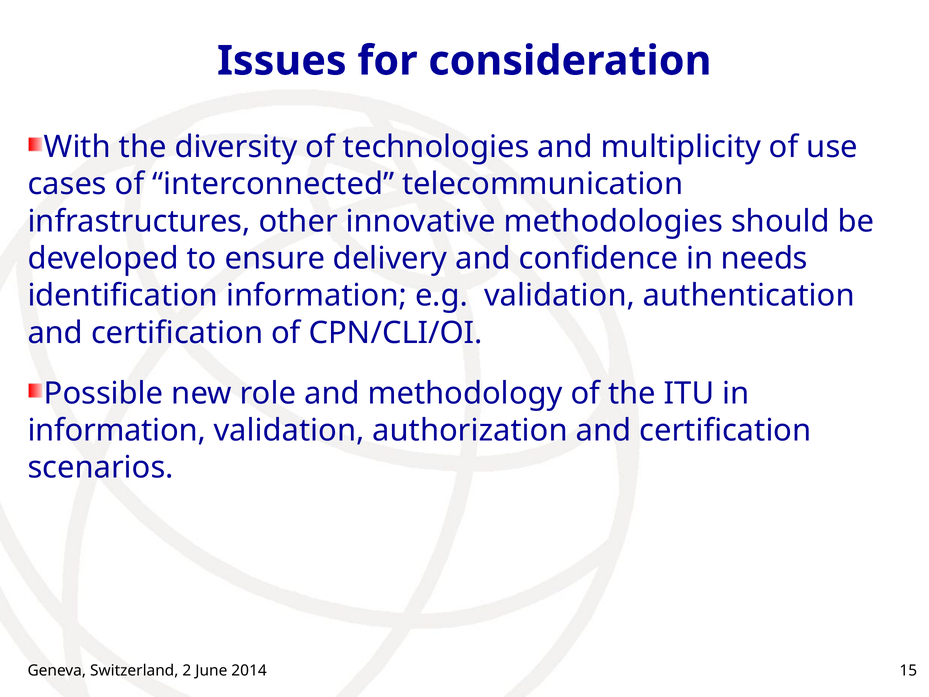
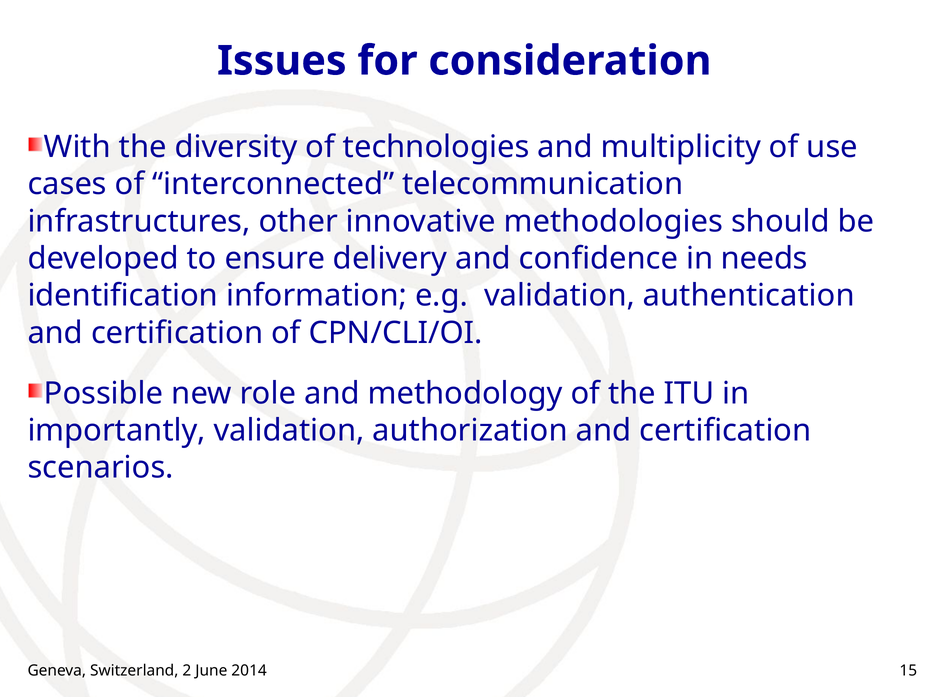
information at (117, 430): information -> importantly
